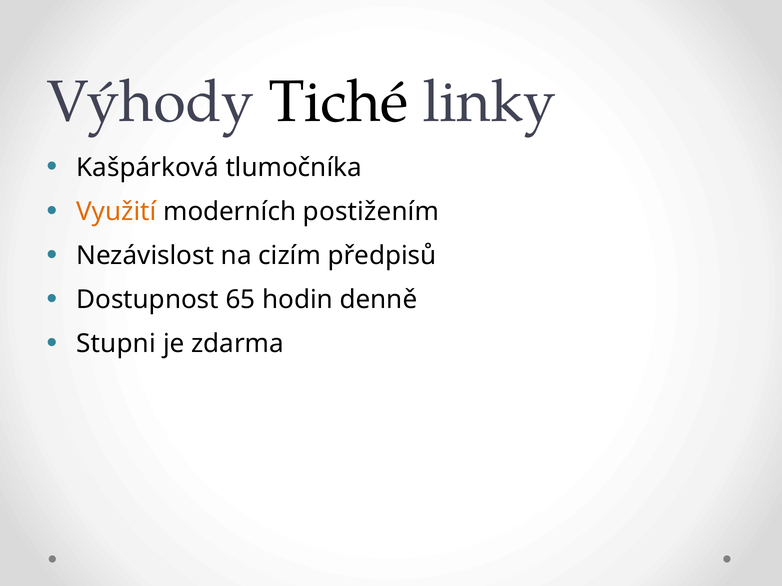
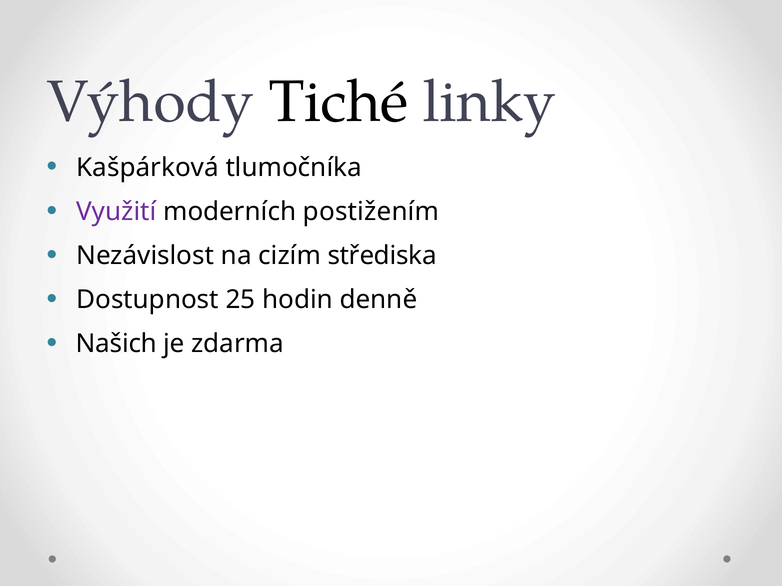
Využití colour: orange -> purple
předpisů: předpisů -> střediska
65: 65 -> 25
Stupni: Stupni -> Našich
